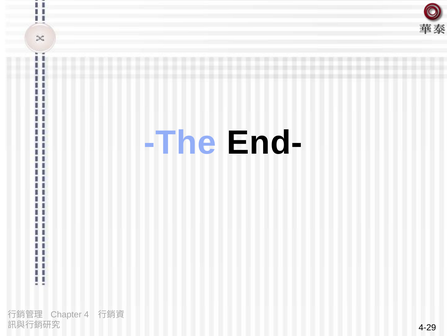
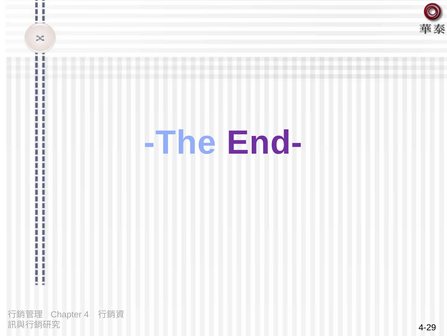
End- colour: black -> purple
